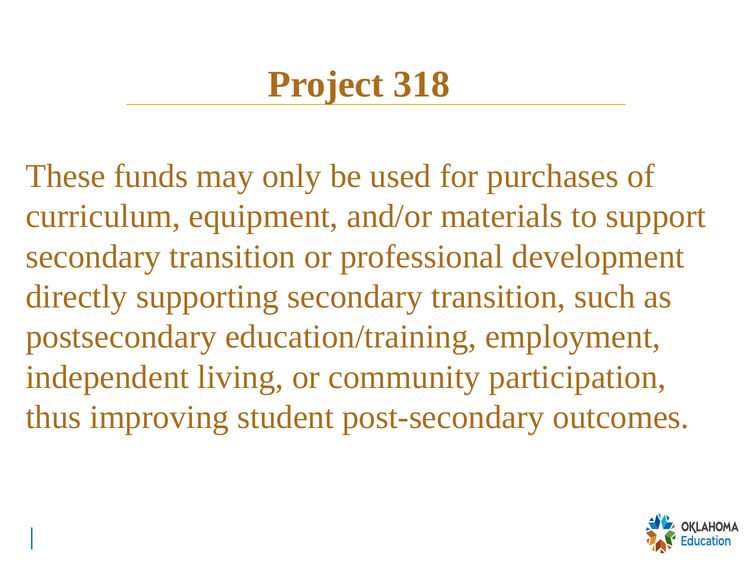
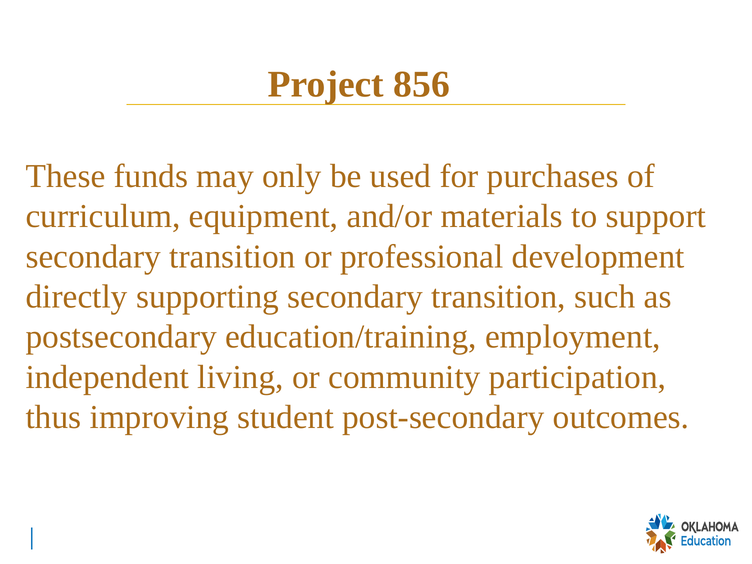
318: 318 -> 856
